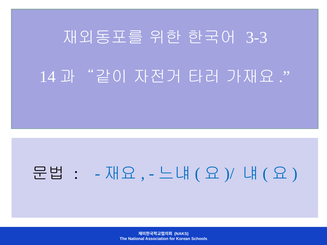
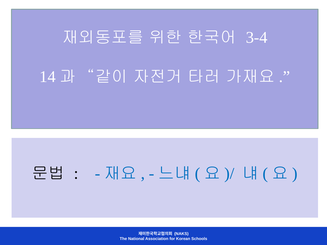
3-3: 3-3 -> 3-4
